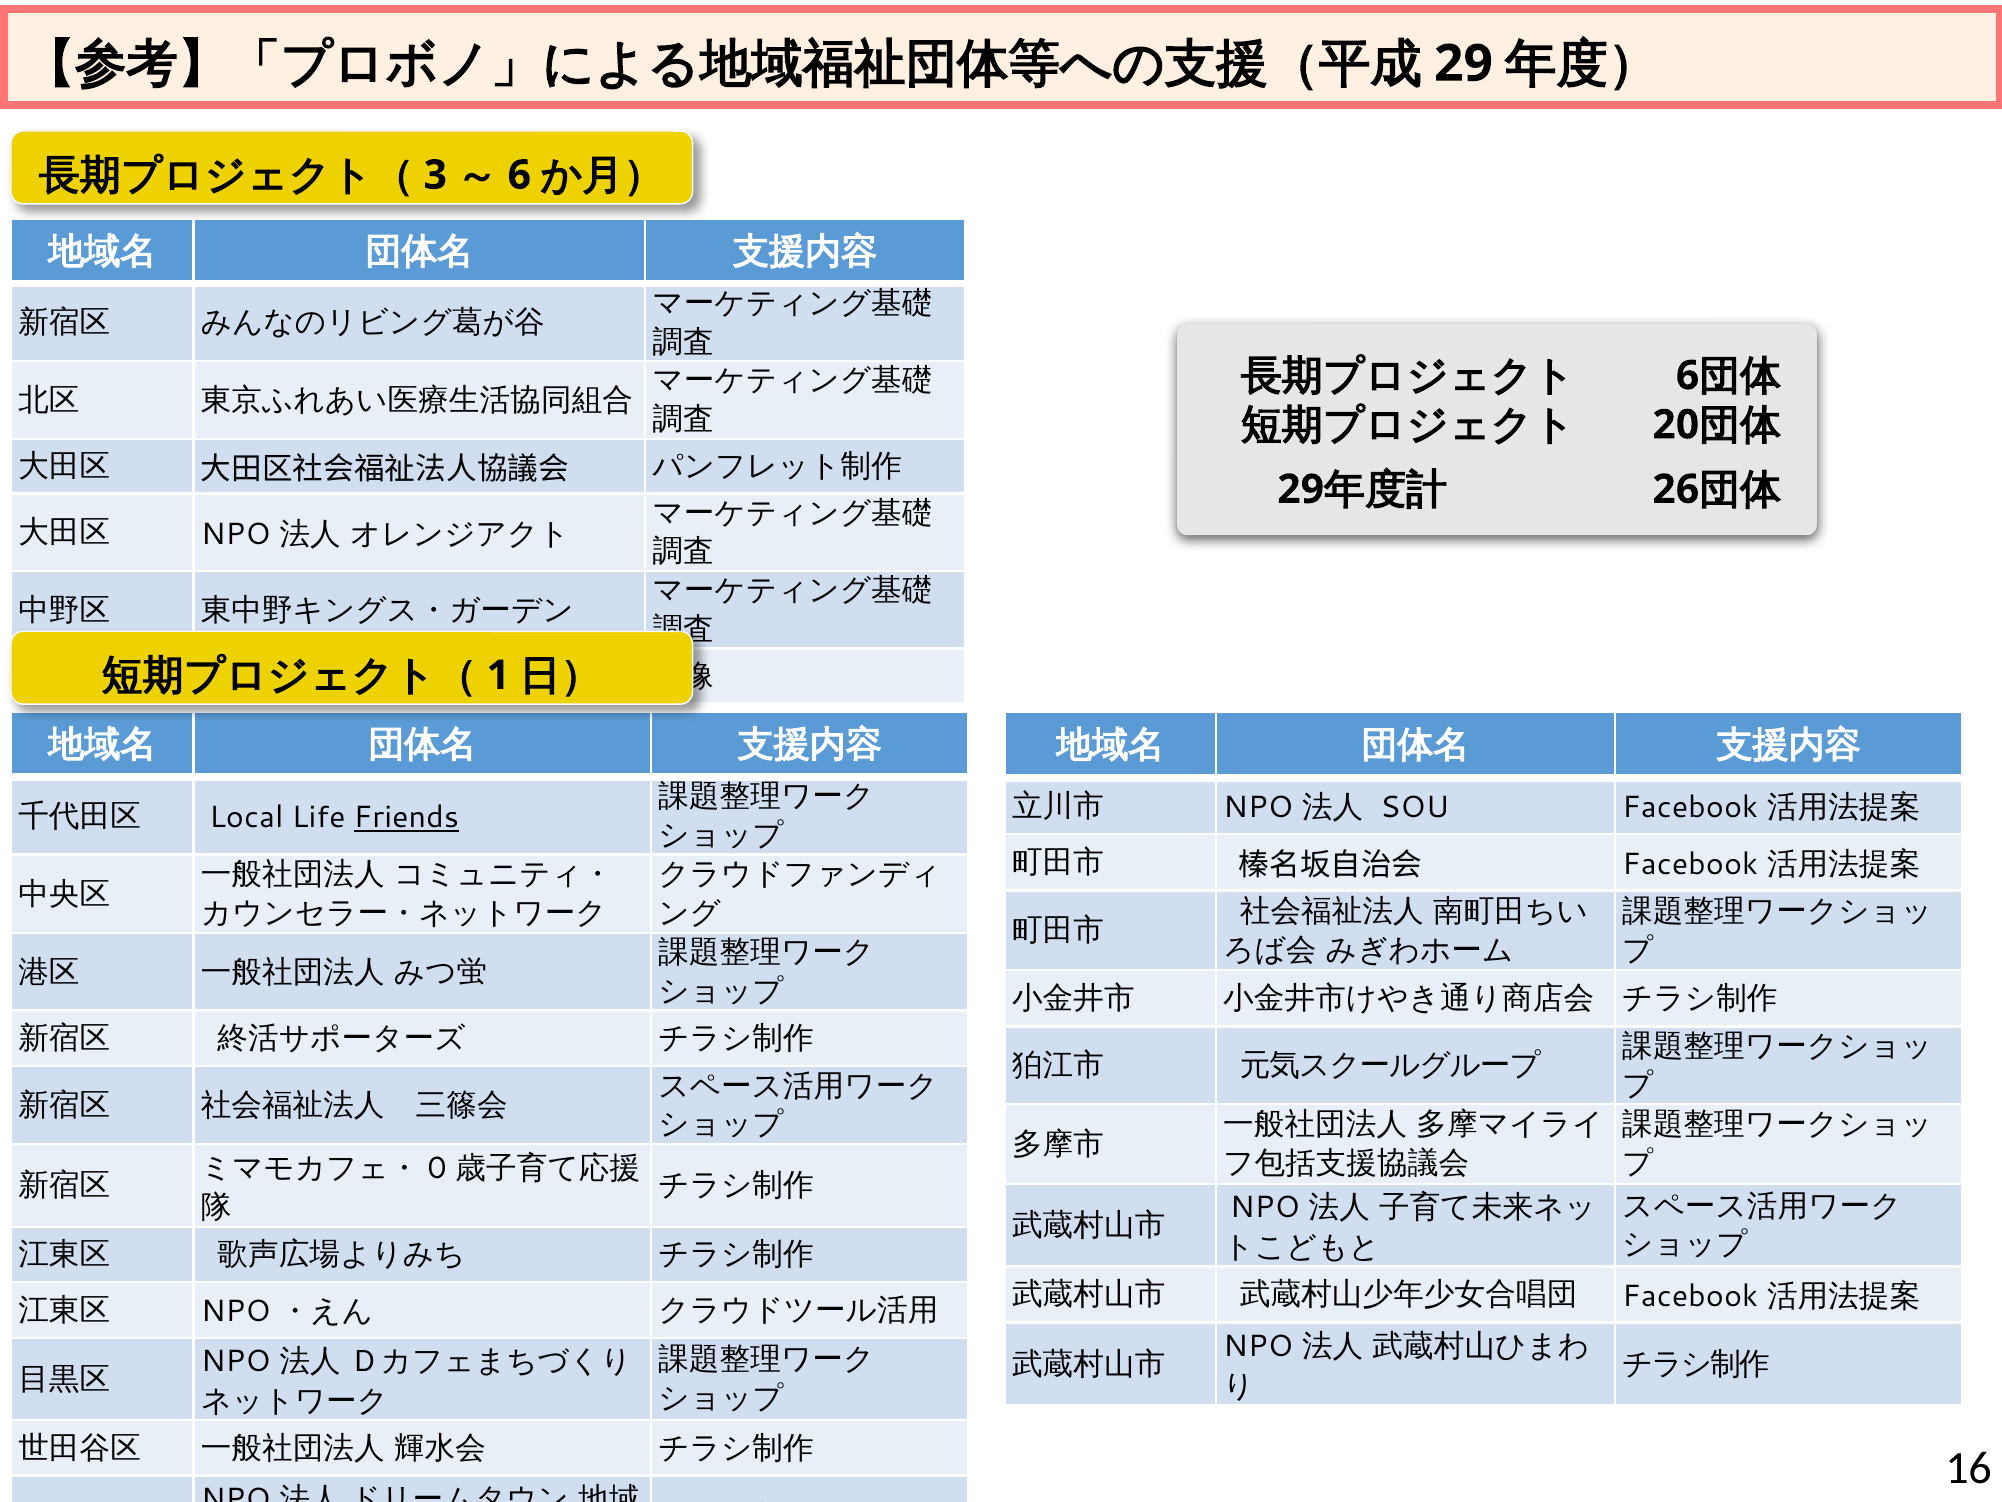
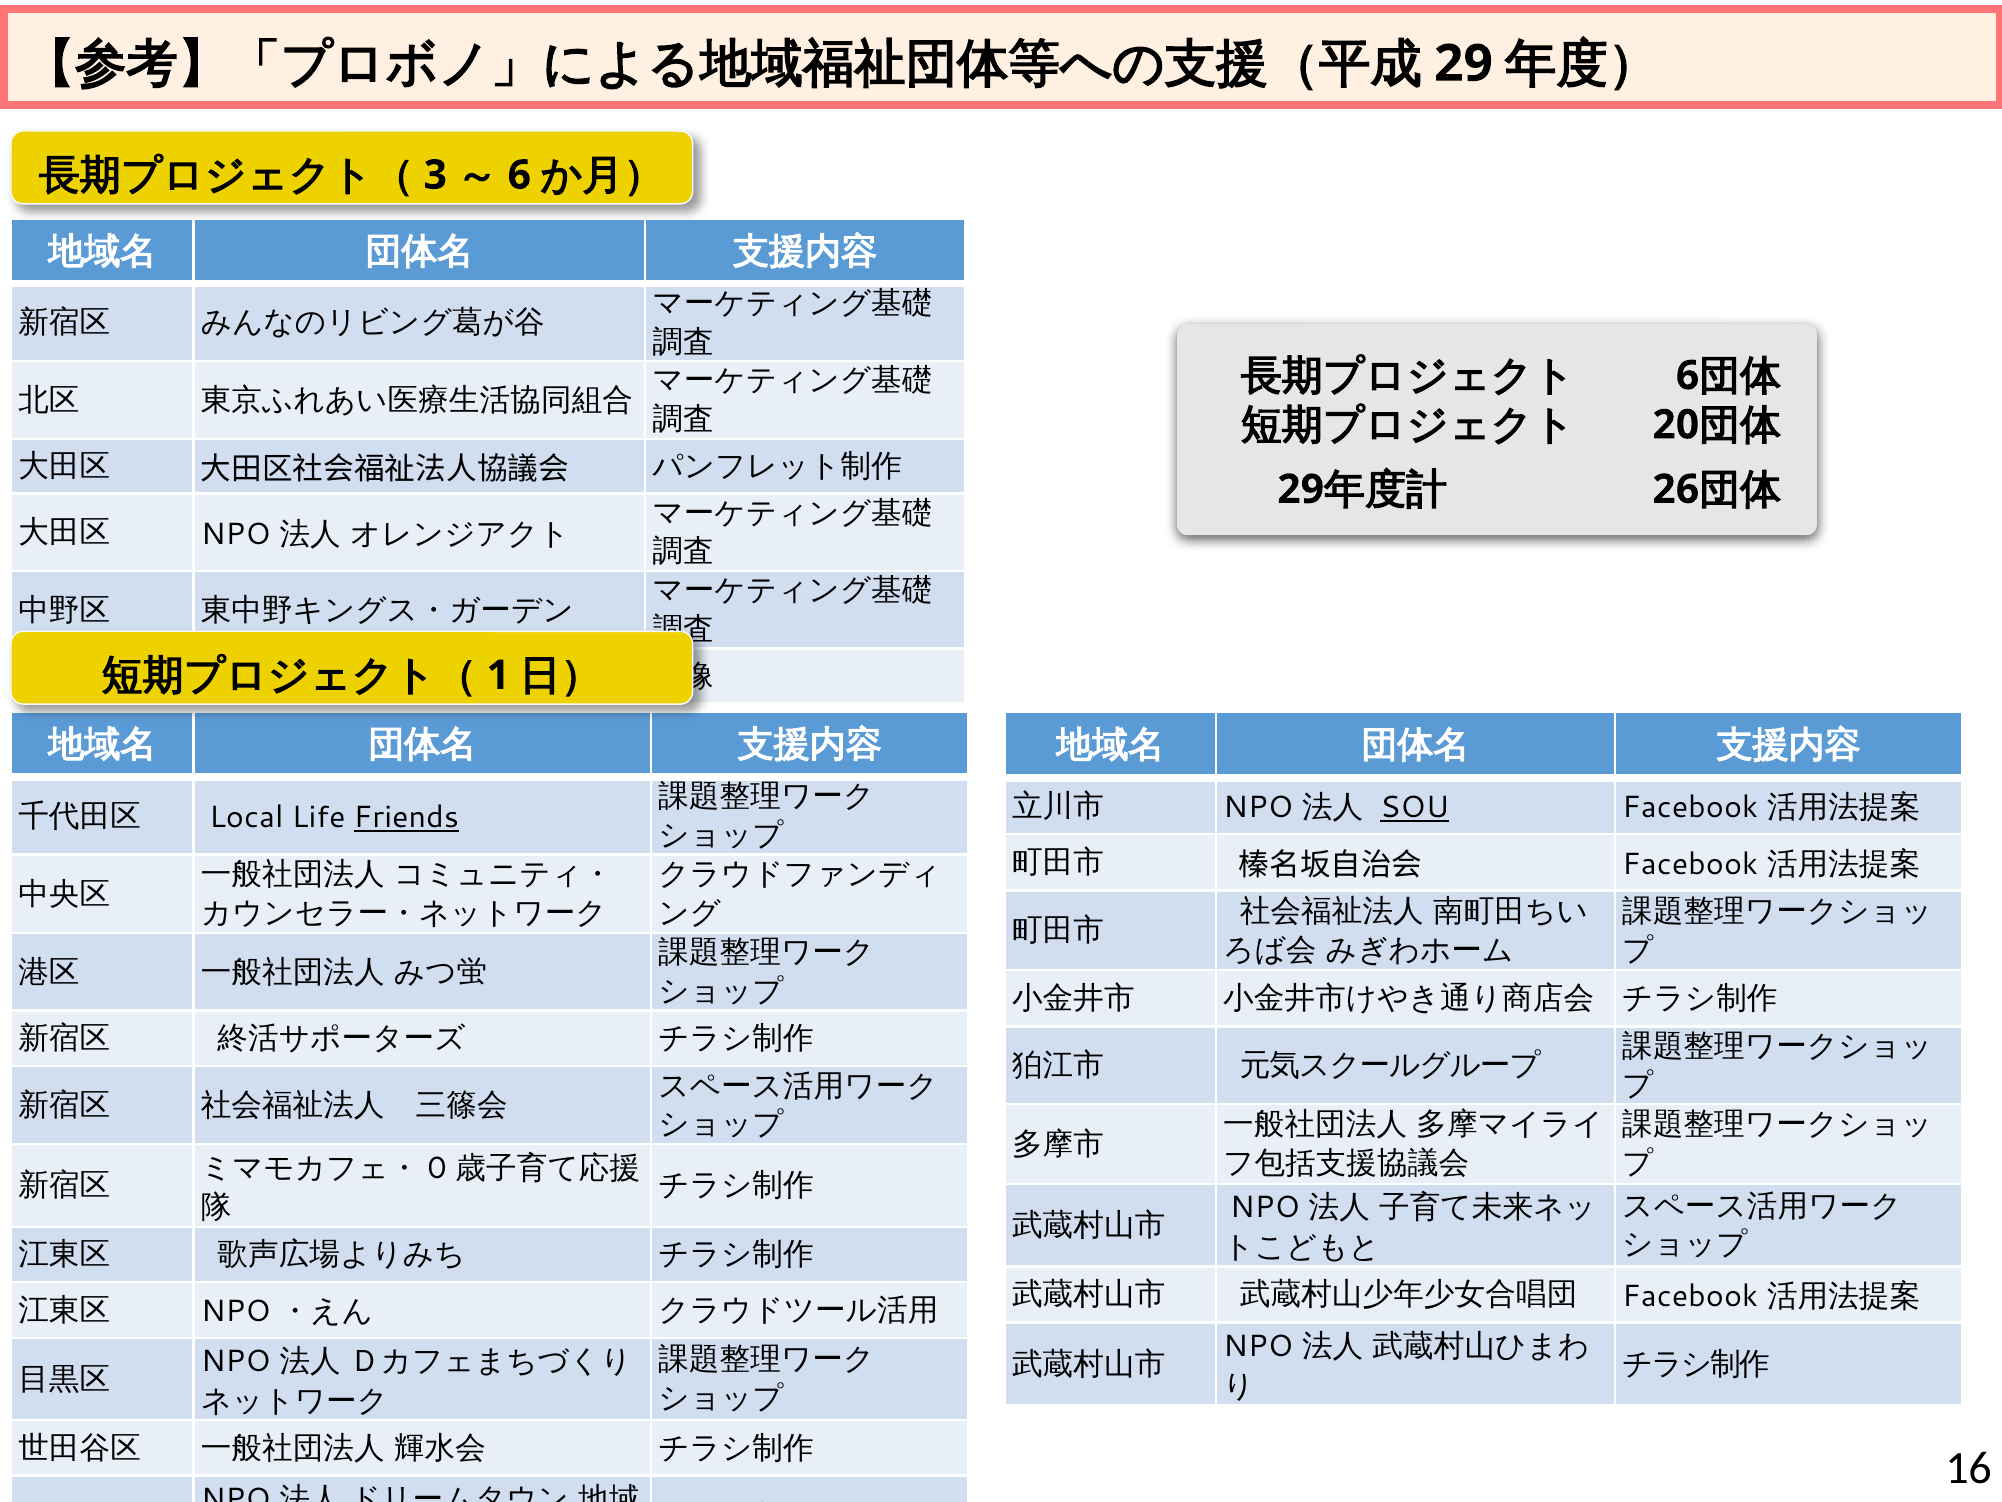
SOU underline: none -> present
